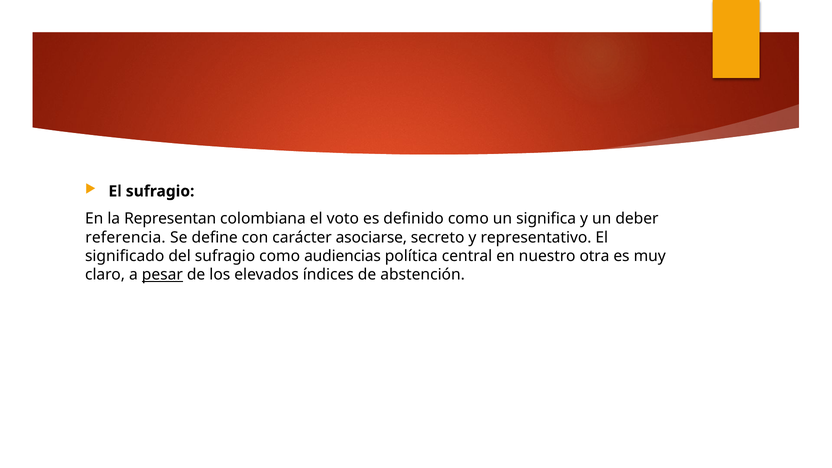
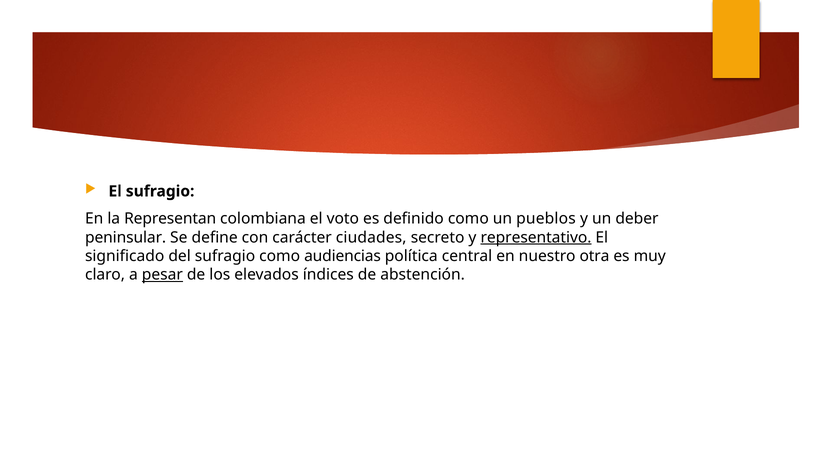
significa: significa -> pueblos
referencia: referencia -> peninsular
asociarse: asociarse -> ciudades
representativo underline: none -> present
